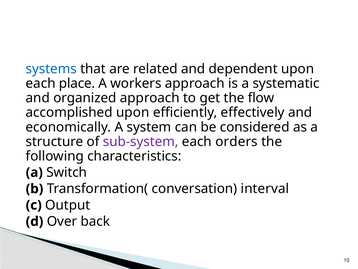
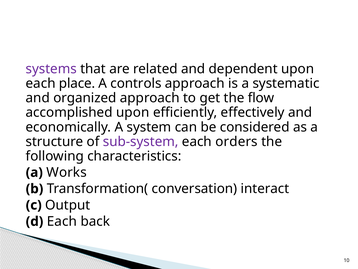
systems colour: blue -> purple
workers: workers -> controls
Switch: Switch -> Works
interval: interval -> interact
d Over: Over -> Each
